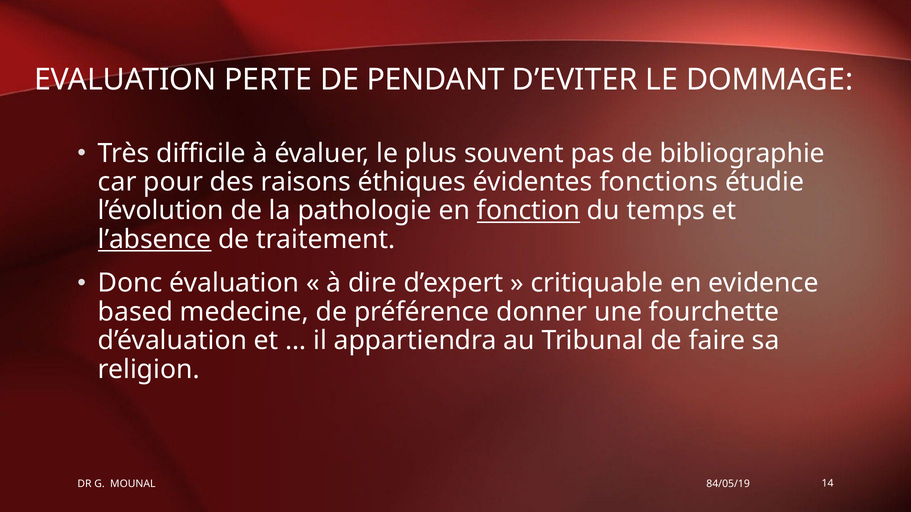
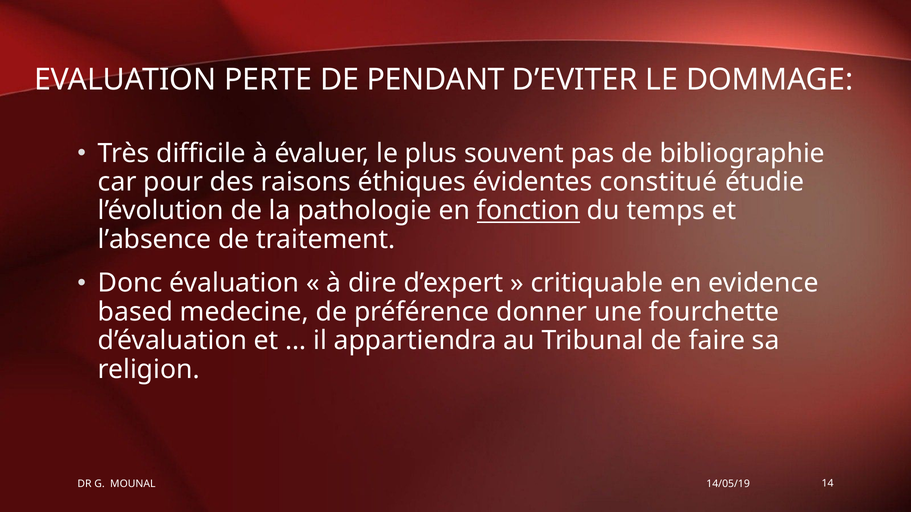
fonctions: fonctions -> constitué
l’absence underline: present -> none
84/05/19: 84/05/19 -> 14/05/19
